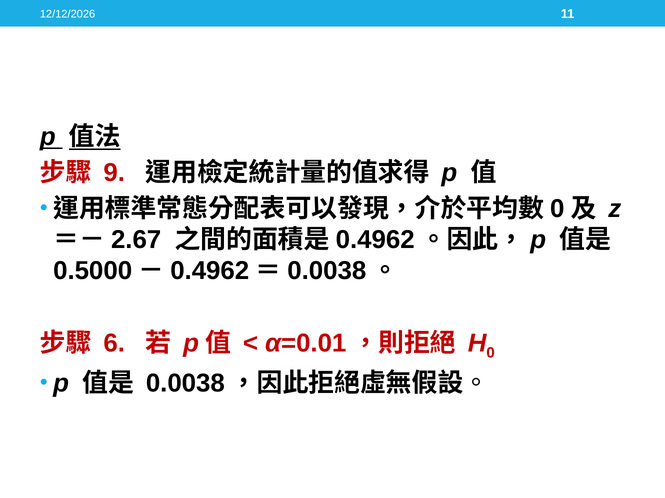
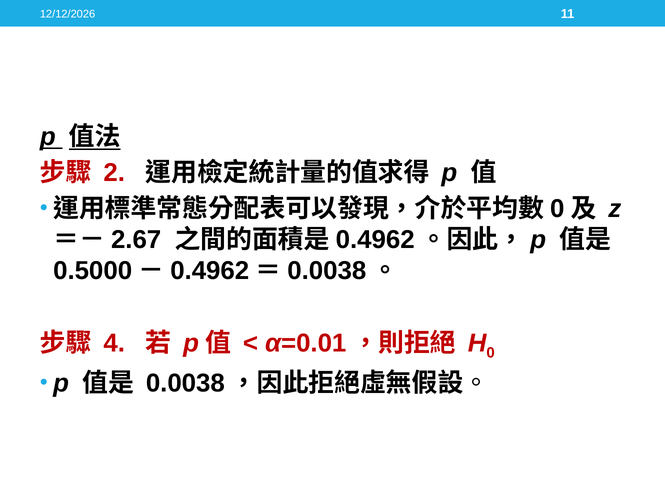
9: 9 -> 2
6: 6 -> 4
